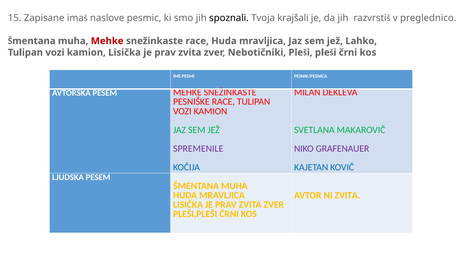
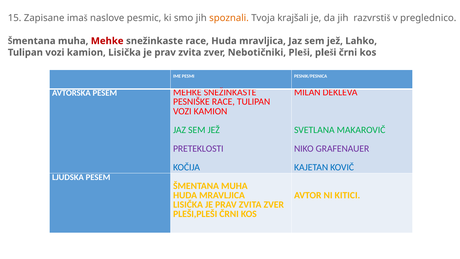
spoznali colour: black -> orange
SPREMENILE: SPREMENILE -> PRETEKLOSTI
NI ZVITA: ZVITA -> KITICI
